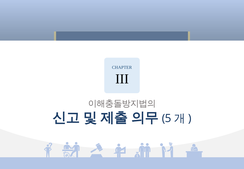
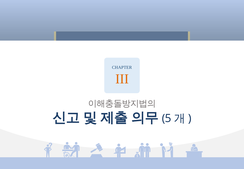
III colour: black -> orange
